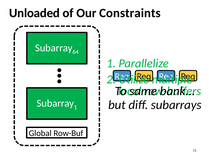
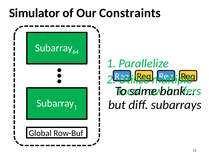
Unloaded: Unloaded -> Simulator
